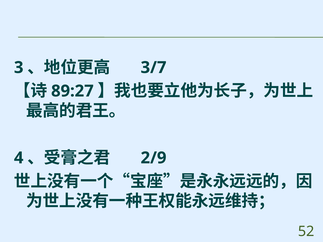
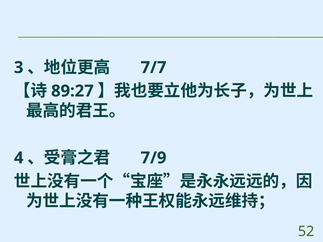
3/7: 3/7 -> 7/7
2/9: 2/9 -> 7/9
